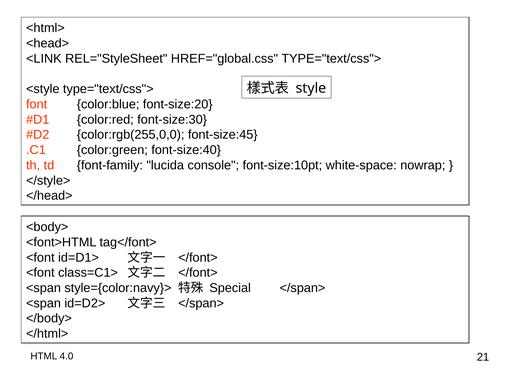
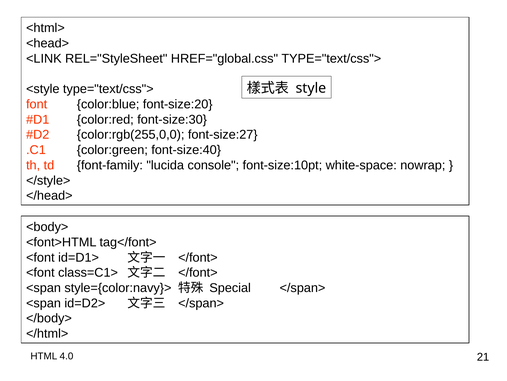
font-size:45: font-size:45 -> font-size:27
